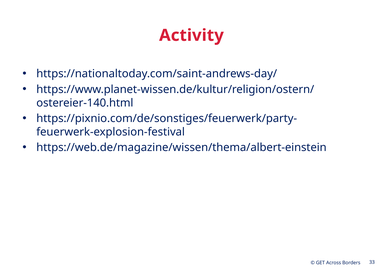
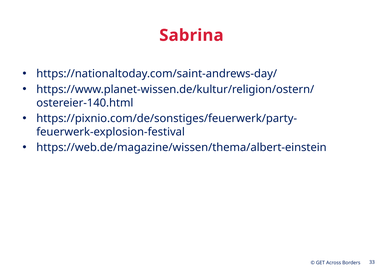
Activity: Activity -> Sabrina
